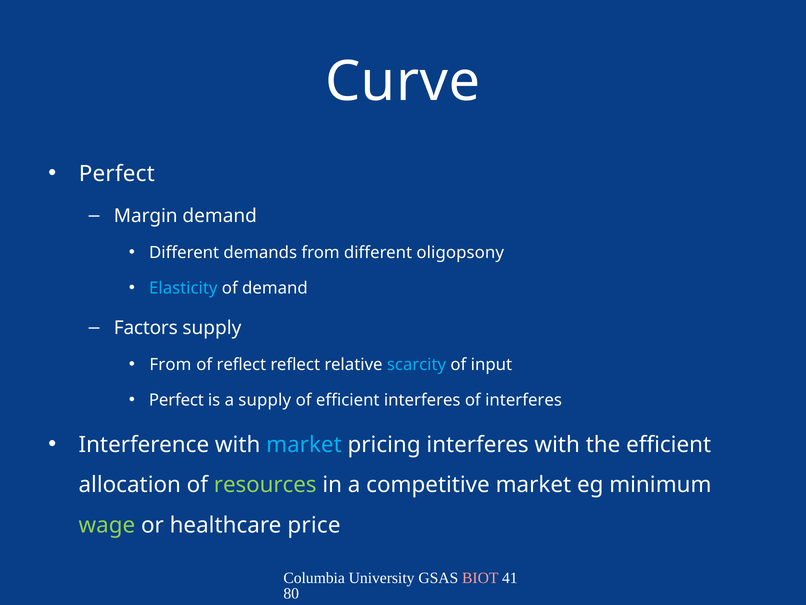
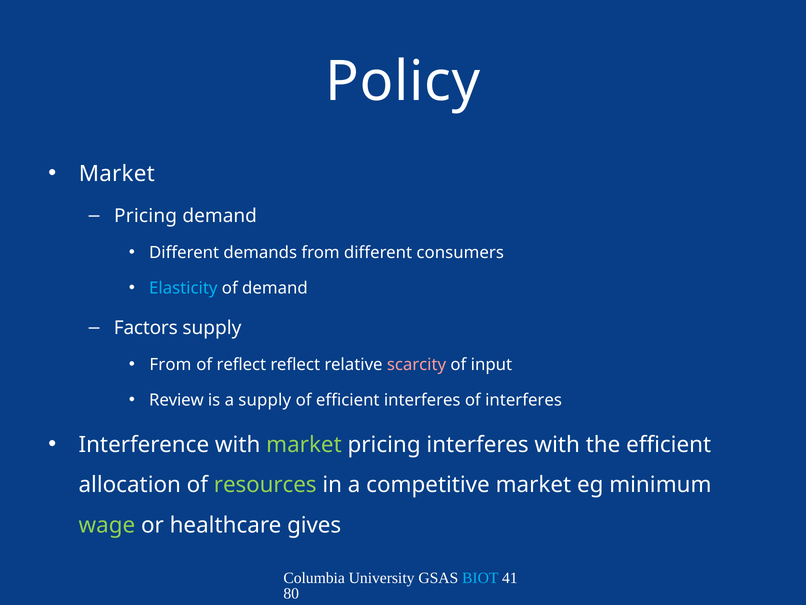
Curve: Curve -> Policy
Perfect at (117, 173): Perfect -> Market
Margin at (146, 216): Margin -> Pricing
oligopsony: oligopsony -> consumers
scarcity colour: light blue -> pink
Perfect at (176, 400): Perfect -> Review
market at (304, 444) colour: light blue -> light green
price: price -> gives
BIOT colour: pink -> light blue
